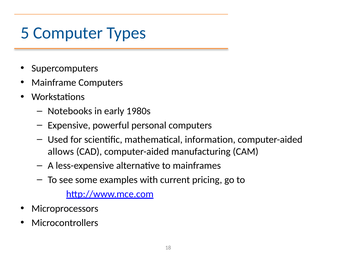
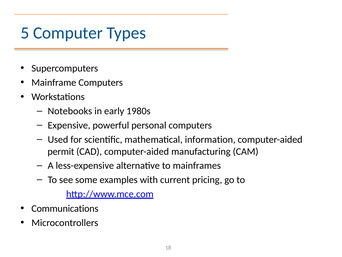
allows: allows -> permit
Microprocessors: Microprocessors -> Communications
